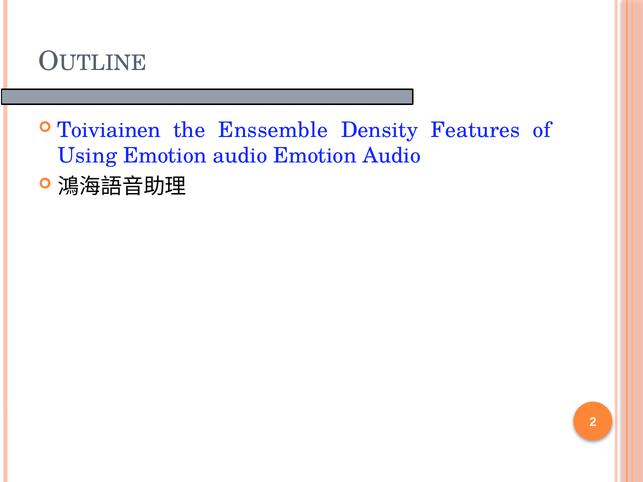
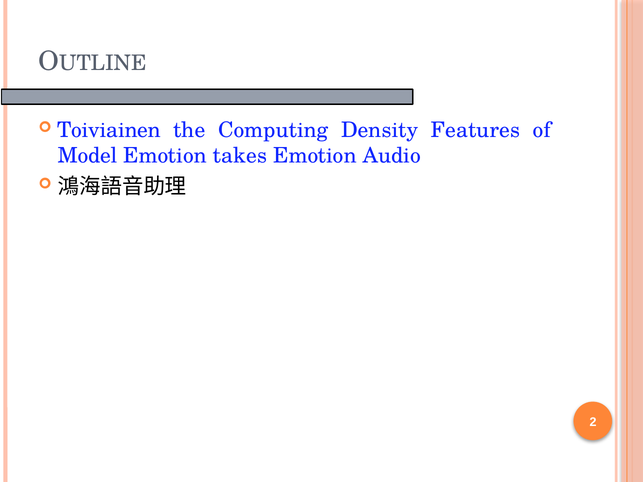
Enssemble: Enssemble -> Computing
Using: Using -> Model
audio at (240, 156): audio -> takes
